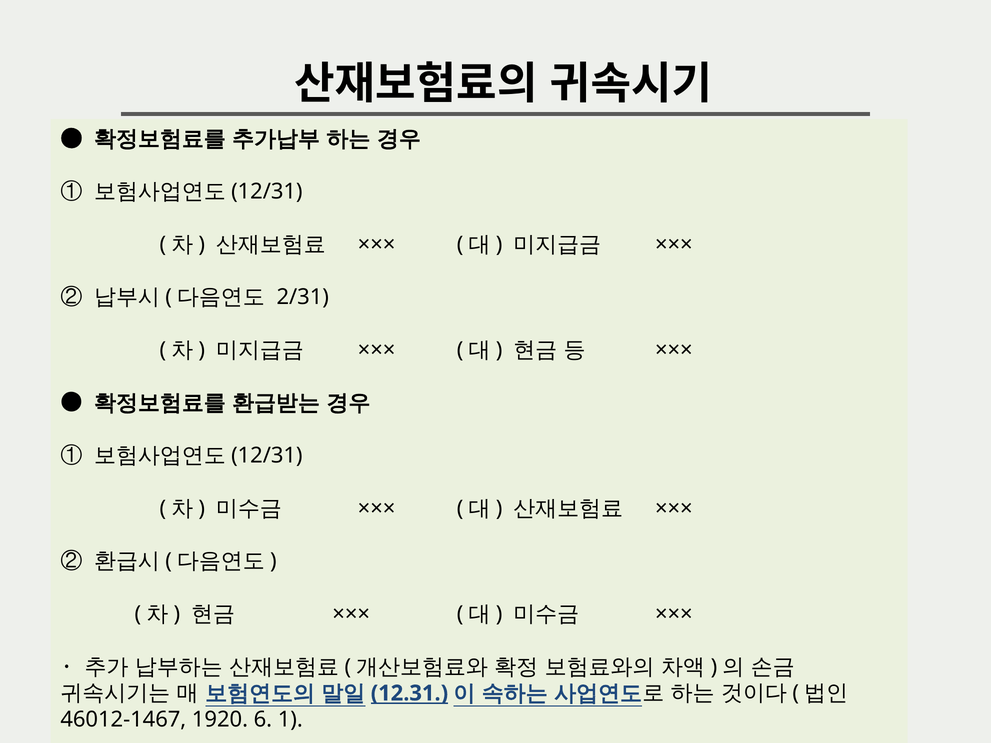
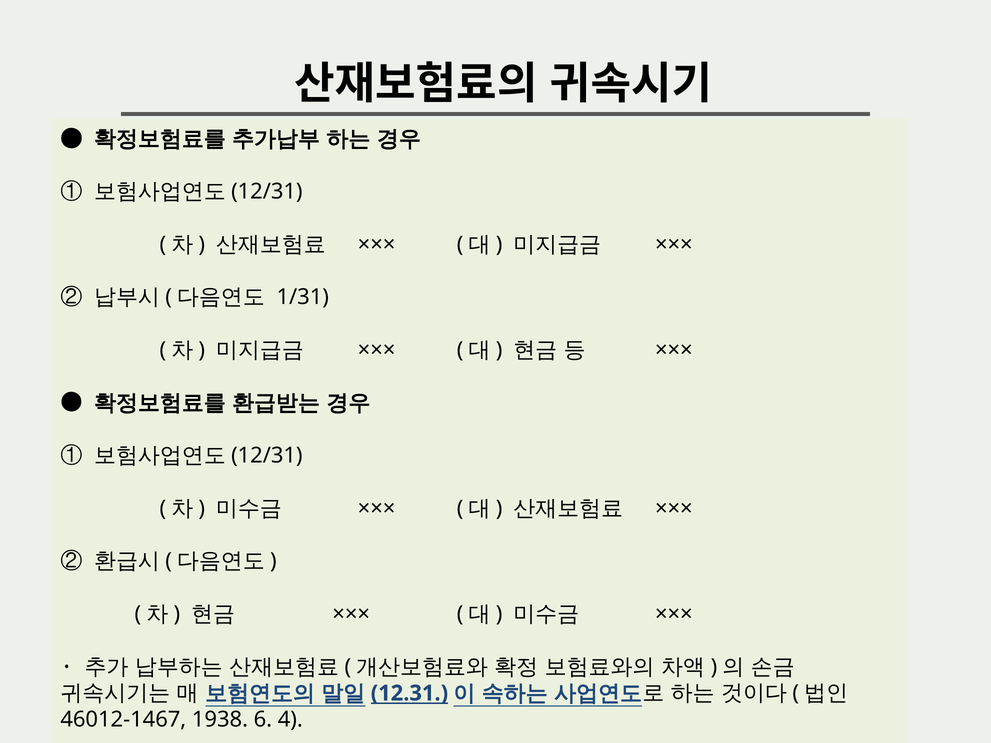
2/31: 2/31 -> 1/31
1920: 1920 -> 1938
1: 1 -> 4
